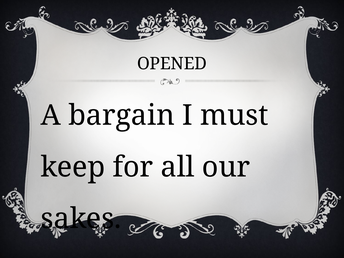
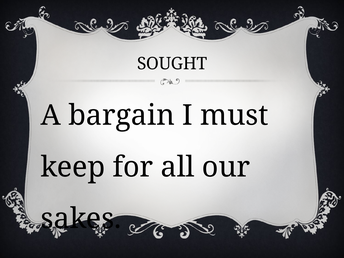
OPENED: OPENED -> SOUGHT
